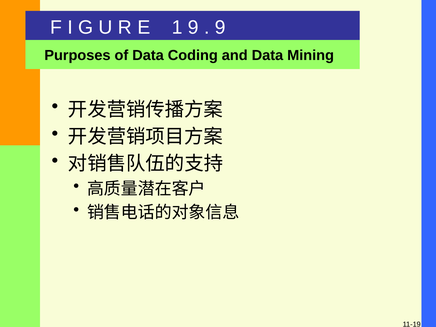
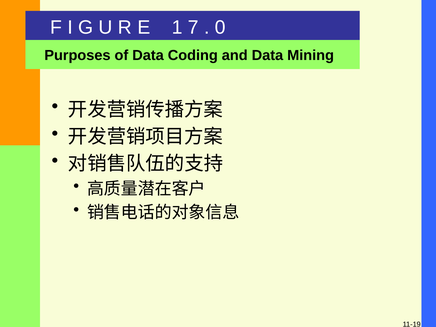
1 9: 9 -> 7
9 at (220, 27): 9 -> 0
